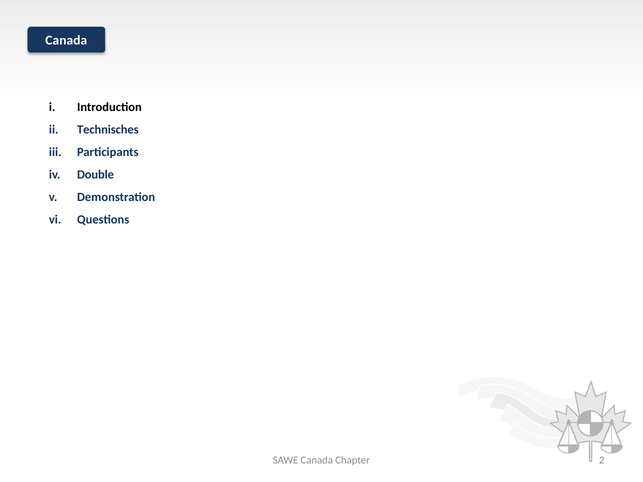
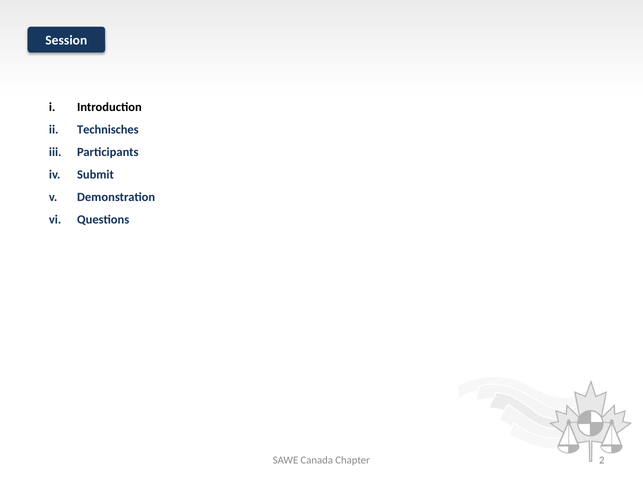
Canada at (66, 41): Canada -> Session
Double: Double -> Submit
